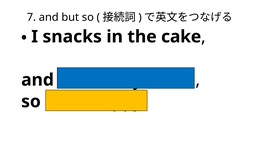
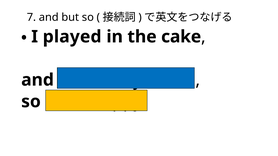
snacks: snacks -> played
